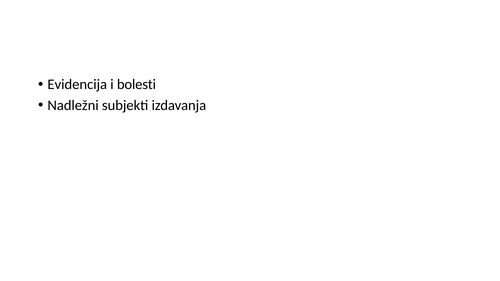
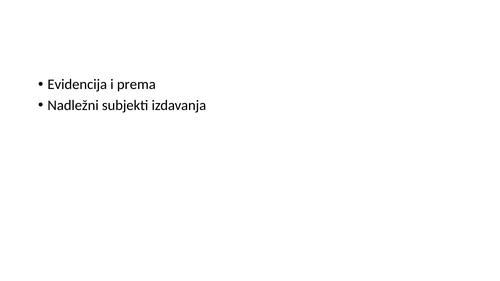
bolesti: bolesti -> prema
